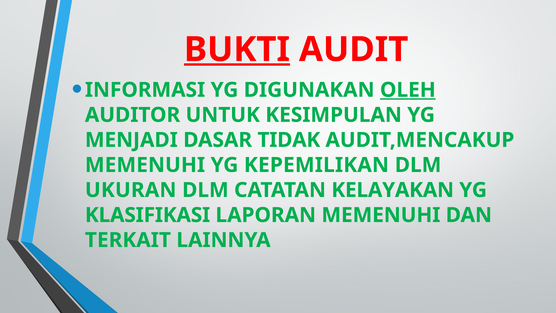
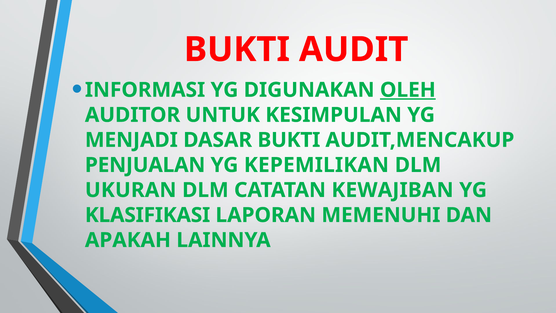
BUKTI at (237, 49) underline: present -> none
DASAR TIDAK: TIDAK -> BUKTI
MEMENUHI at (145, 165): MEMENUHI -> PENJUALAN
KELAYAKAN: KELAYAKAN -> KEWAJIBAN
TERKAIT: TERKAIT -> APAKAH
